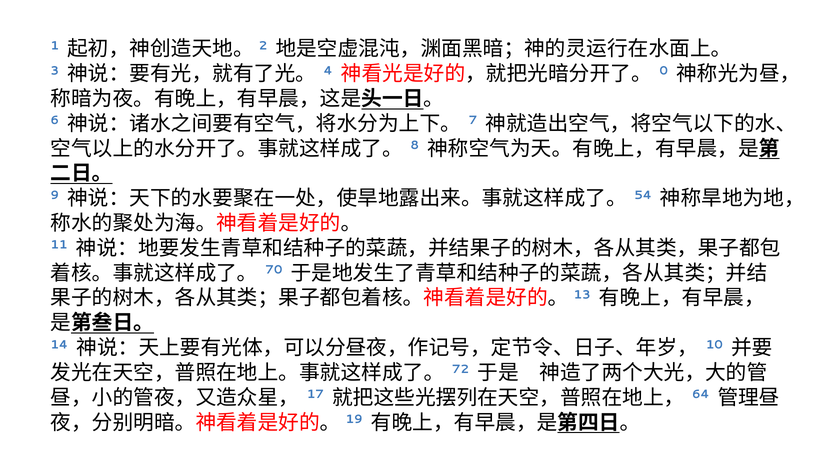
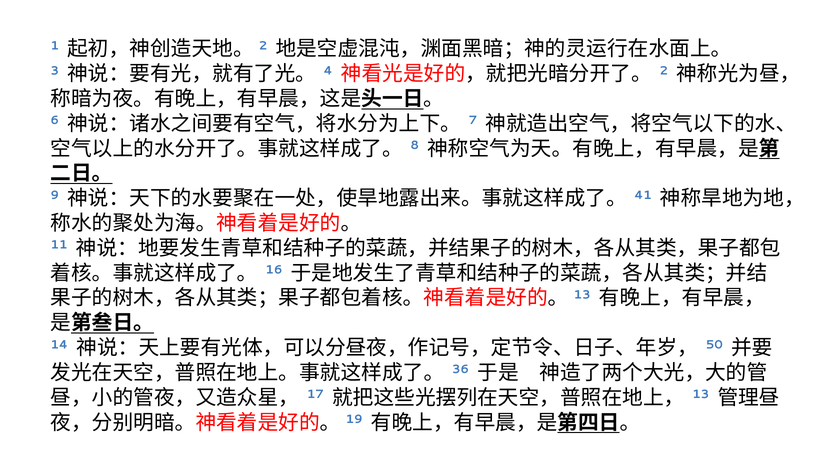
0: 0 -> 2
54: 54 -> 41
70: 70 -> 16
10: 10 -> 50
72: 72 -> 36
64: 64 -> 13
